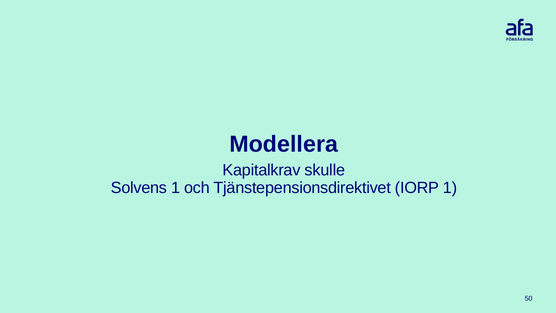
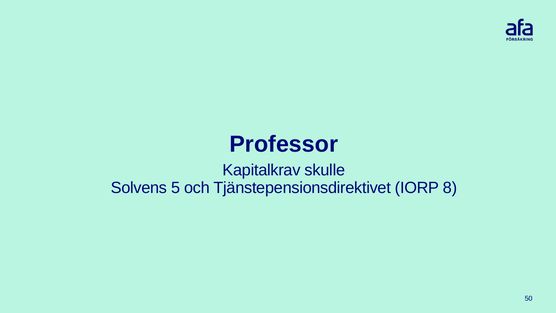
Modellera: Modellera -> Professor
Solvens 1: 1 -> 5
IORP 1: 1 -> 8
